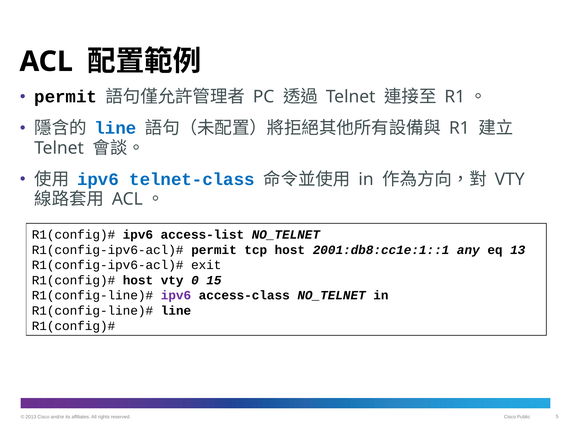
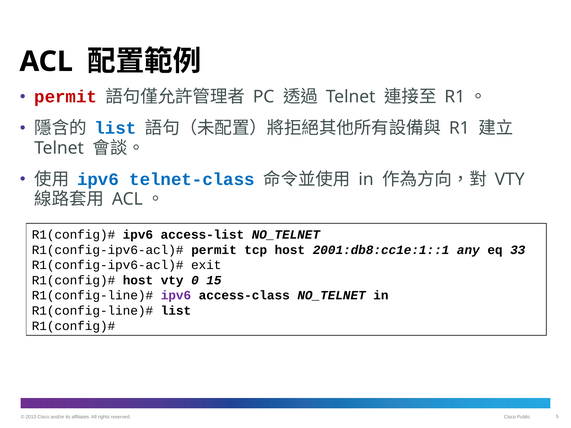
permit at (66, 97) colour: black -> red
line at (115, 128): line -> list
13: 13 -> 33
line at (176, 311): line -> list
